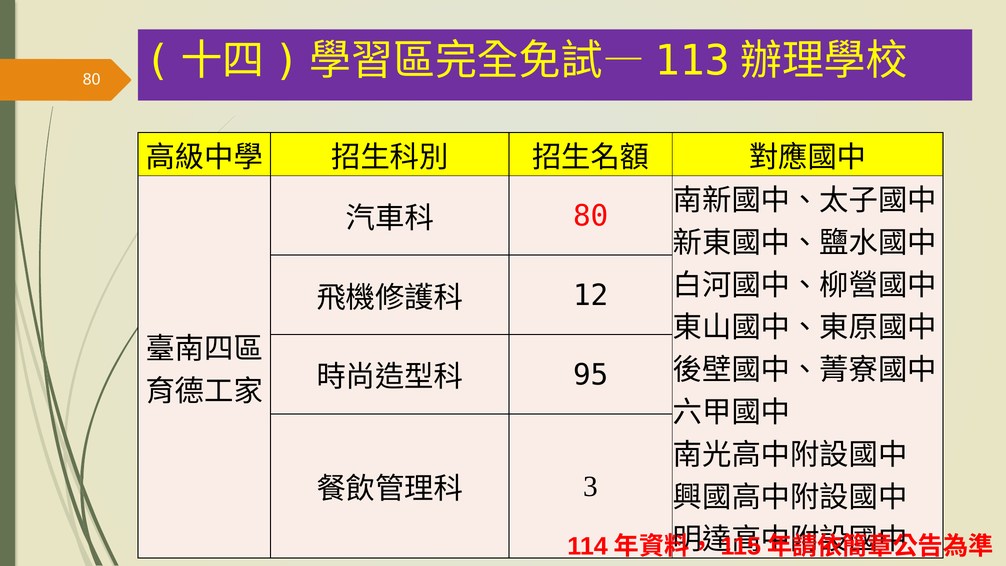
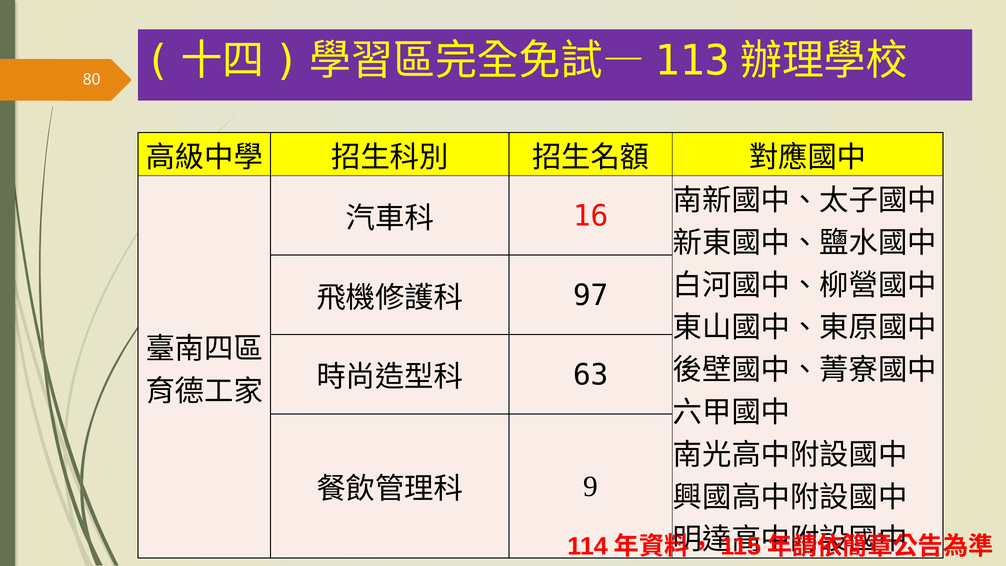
80 at (591, 216): 80 -> 16
12: 12 -> 97
95: 95 -> 63
3: 3 -> 9
